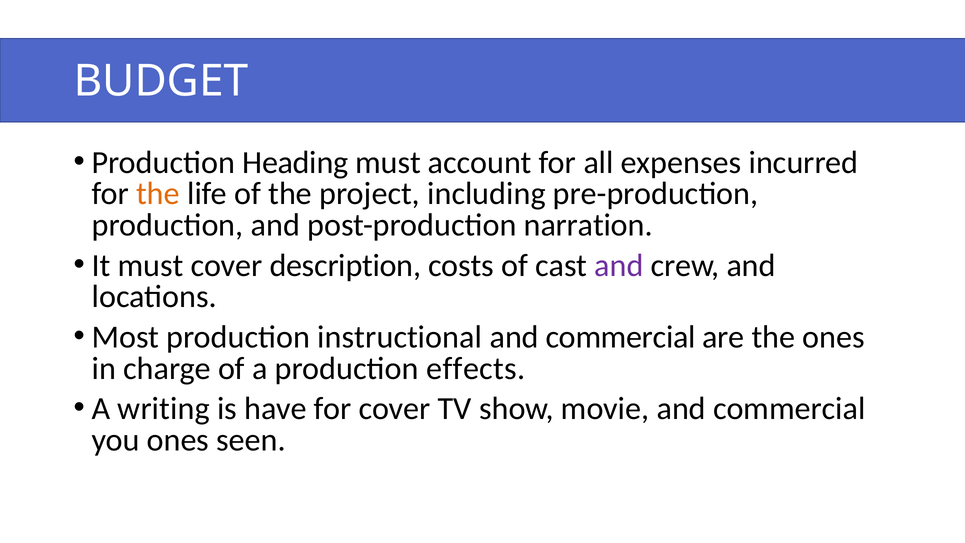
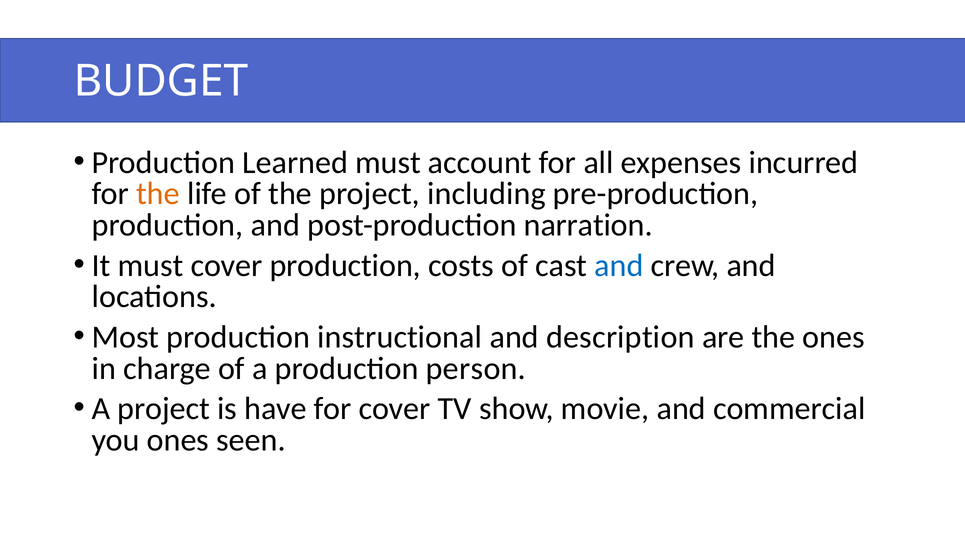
Heading: Heading -> Learned
cover description: description -> production
and at (619, 265) colour: purple -> blue
commercial at (621, 337): commercial -> description
effects: effects -> person
A writing: writing -> project
